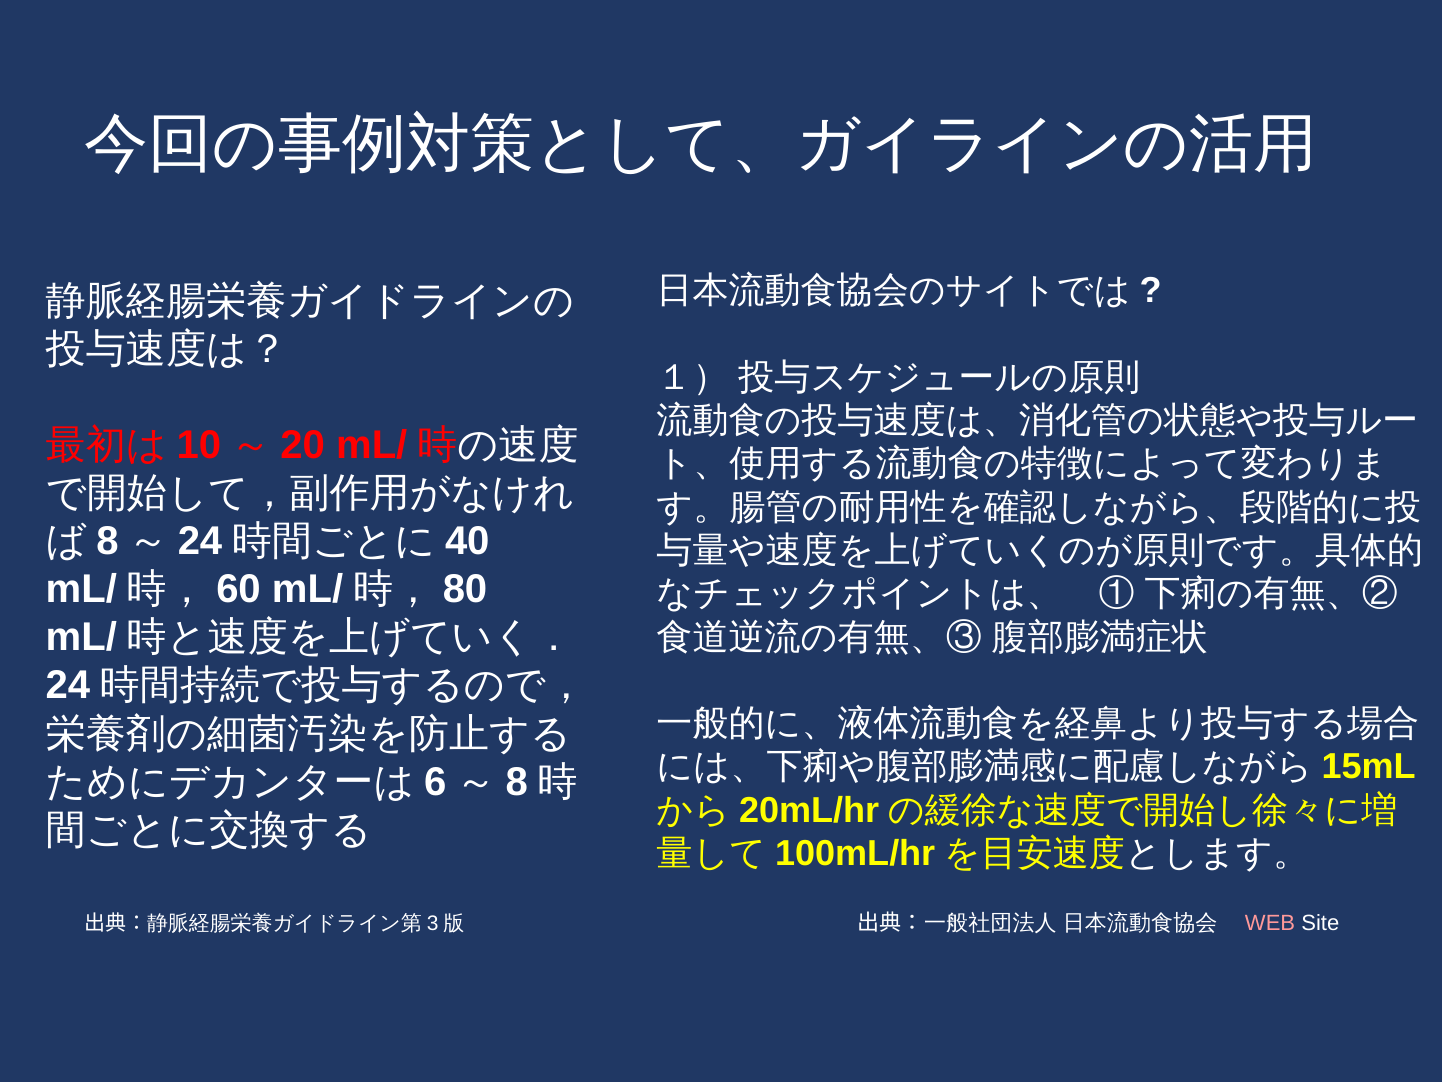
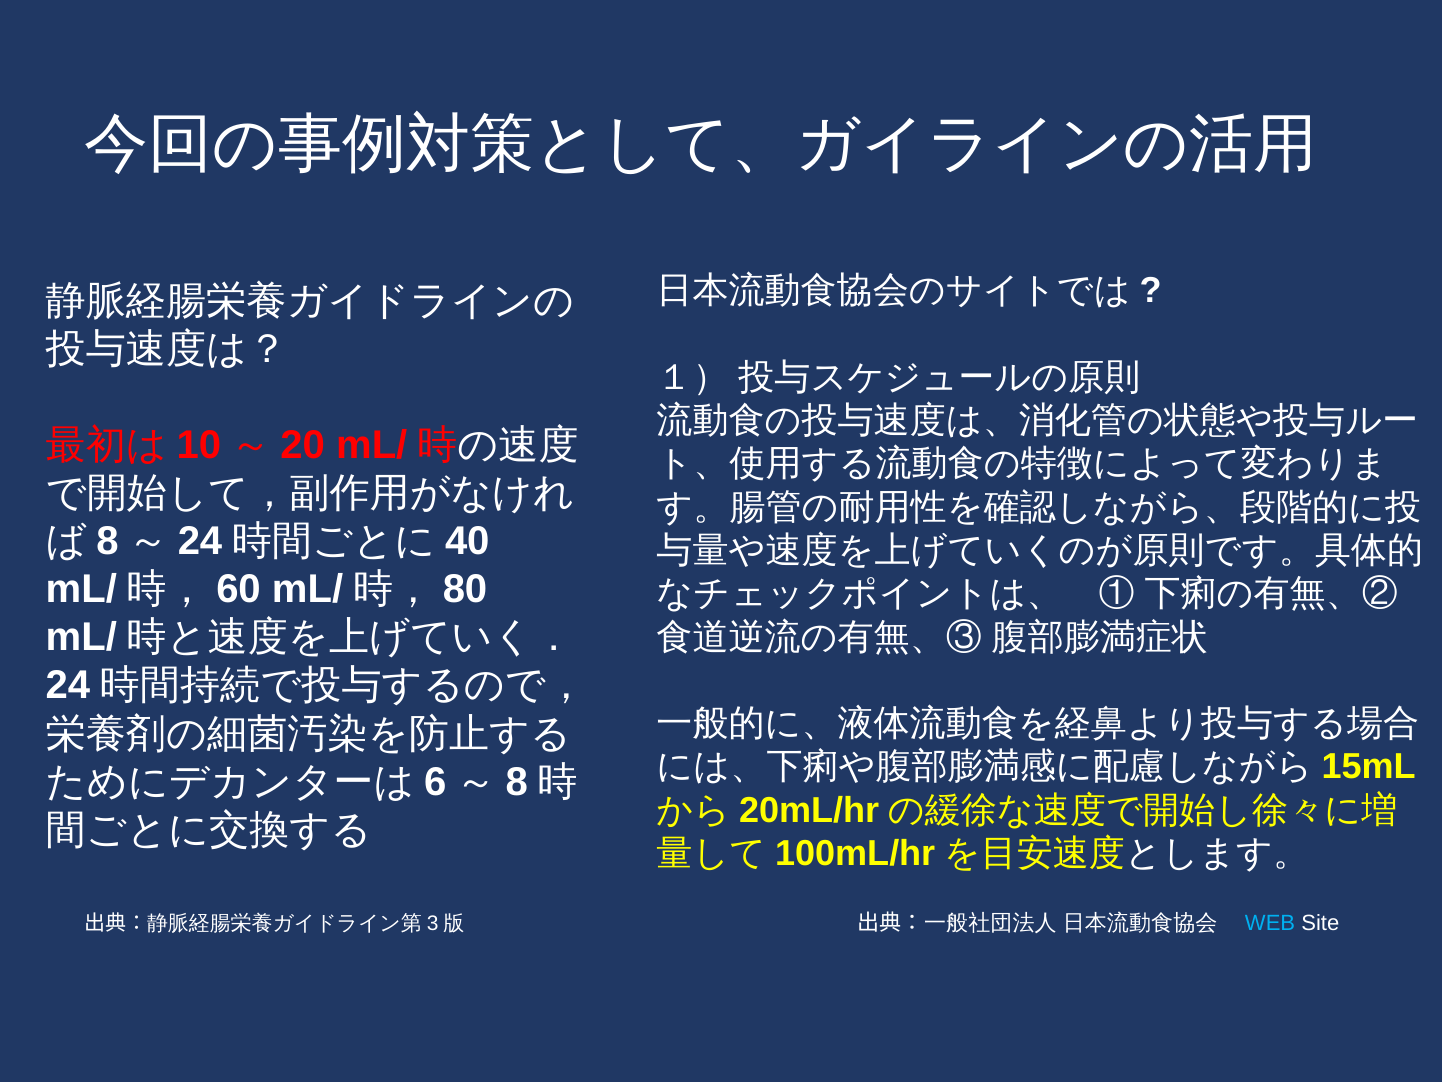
WEB colour: pink -> light blue
